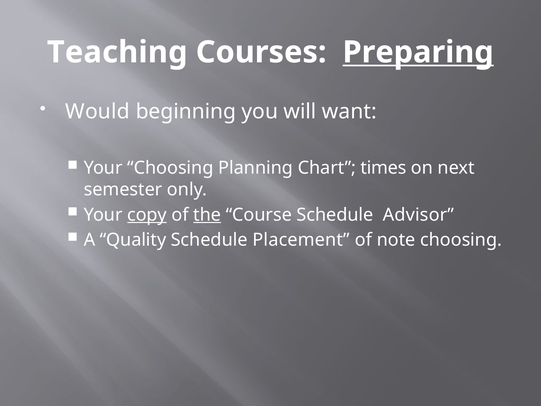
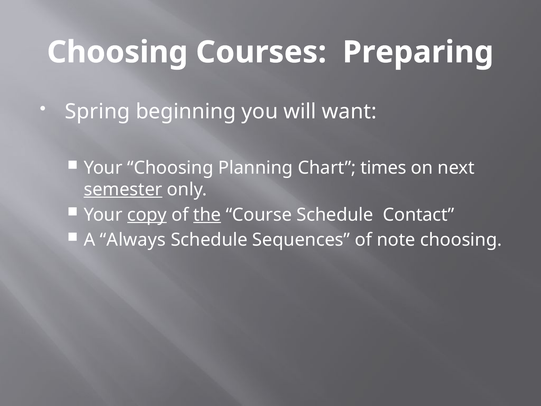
Teaching at (117, 52): Teaching -> Choosing
Preparing underline: present -> none
Would: Would -> Spring
semester underline: none -> present
Advisor: Advisor -> Contact
Quality: Quality -> Always
Placement: Placement -> Sequences
